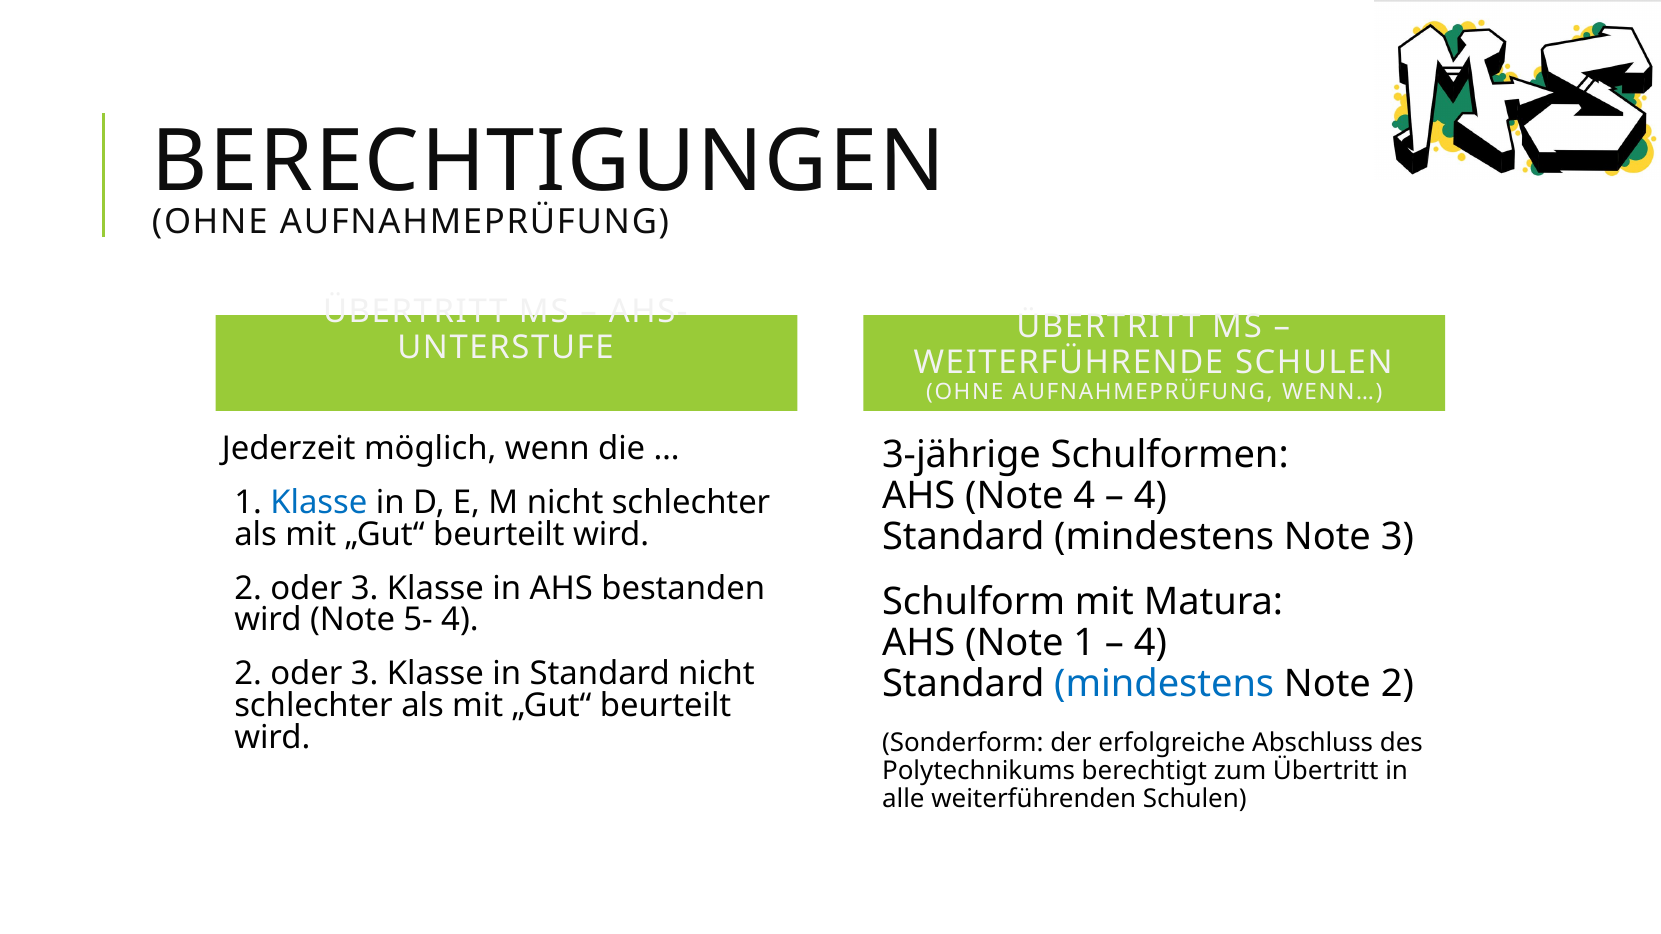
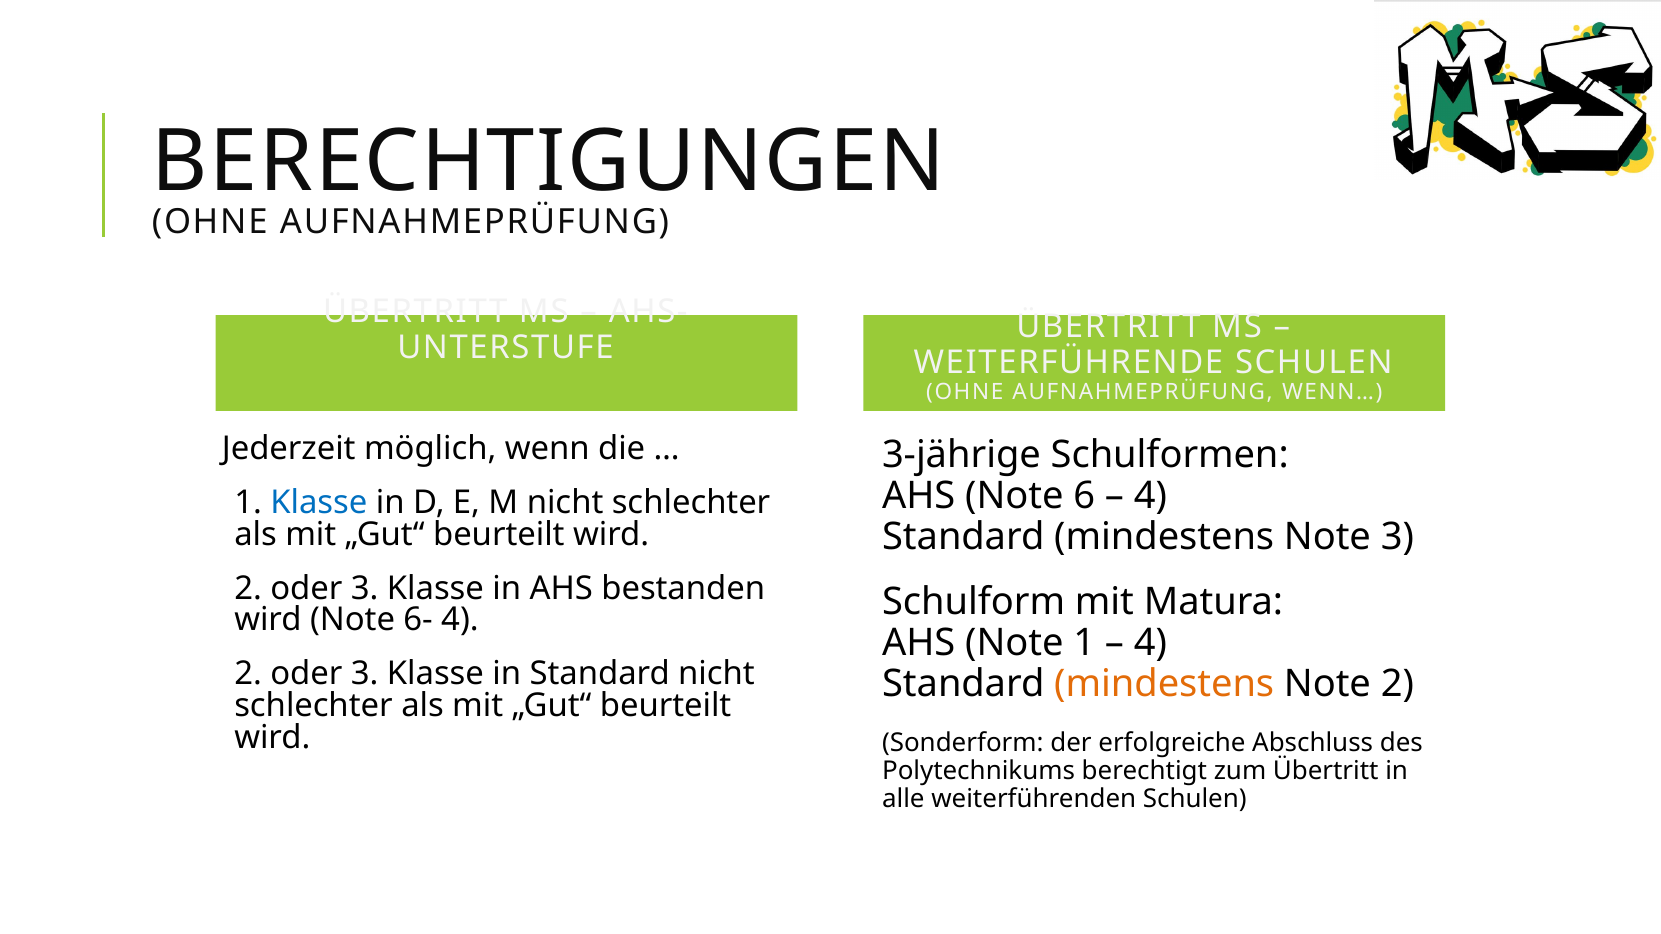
Note 4: 4 -> 6
5-: 5- -> 6-
mindestens at (1164, 684) colour: blue -> orange
